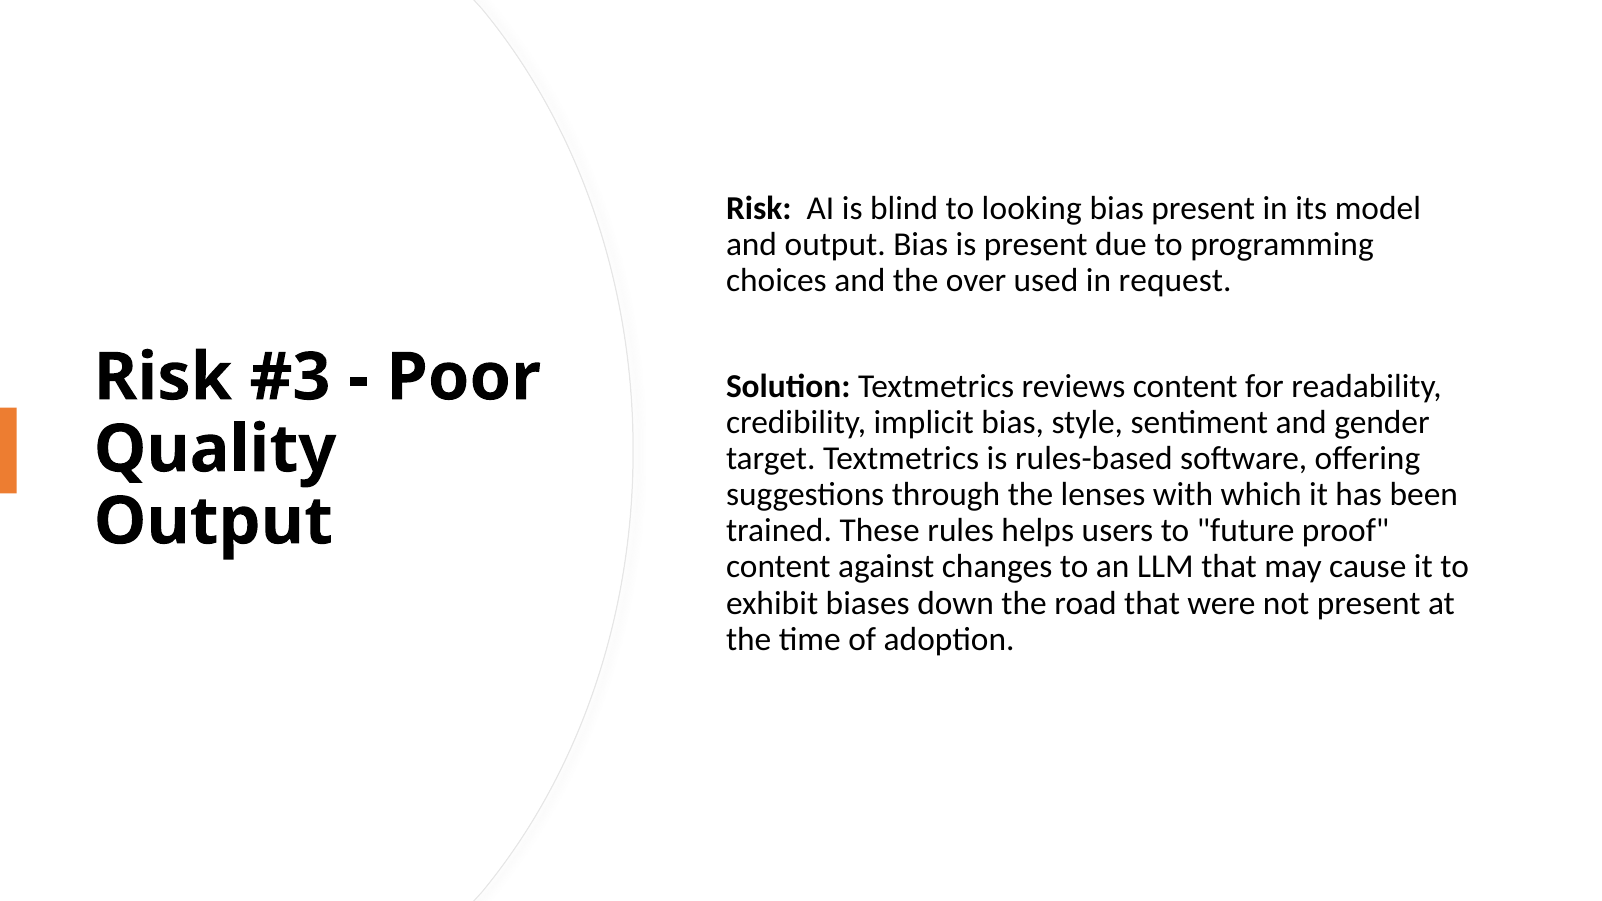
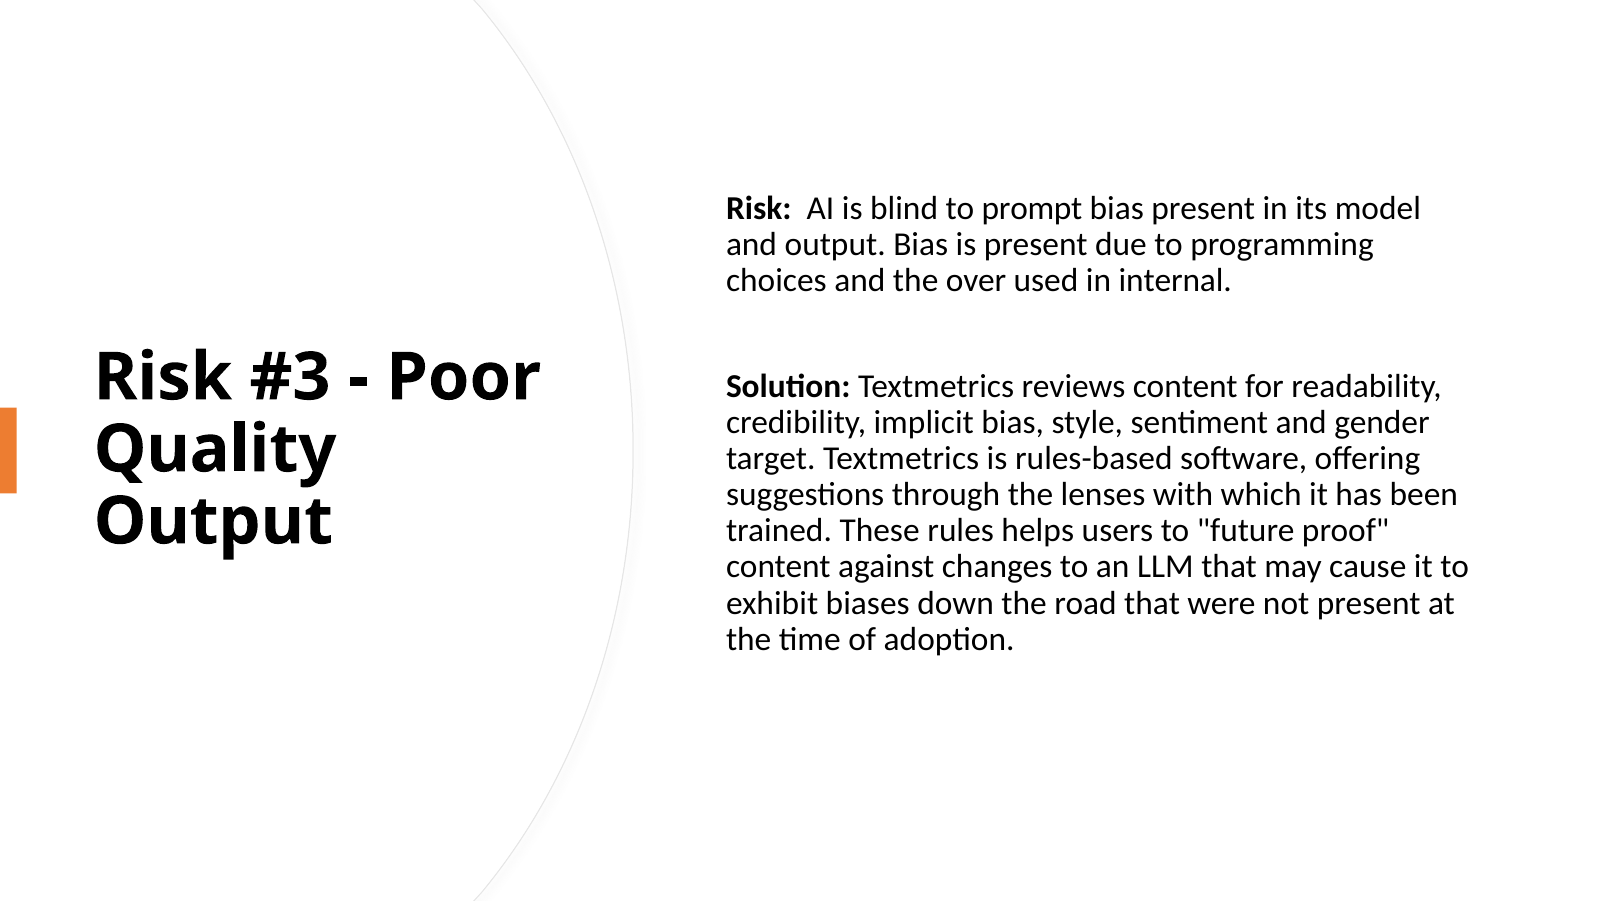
looking: looking -> prompt
request: request -> internal
